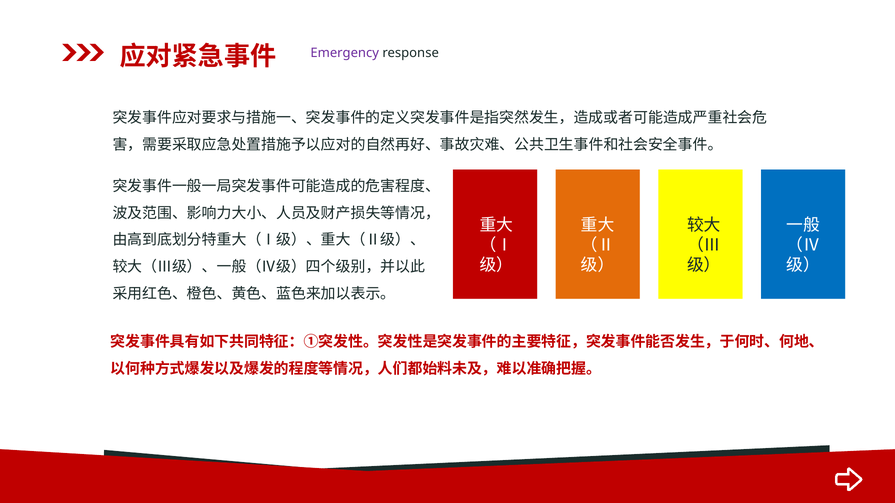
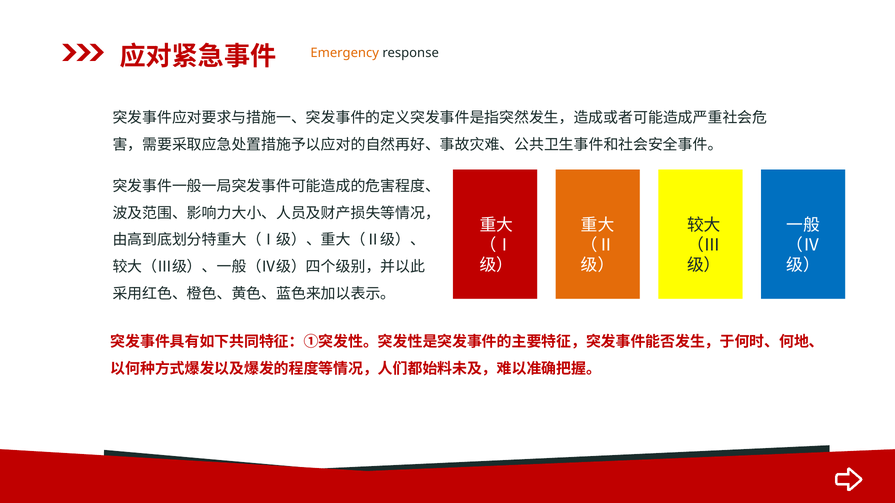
Emergency colour: purple -> orange
